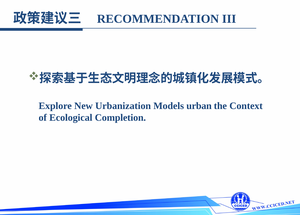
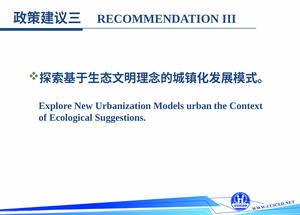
Completion: Completion -> Suggestions
